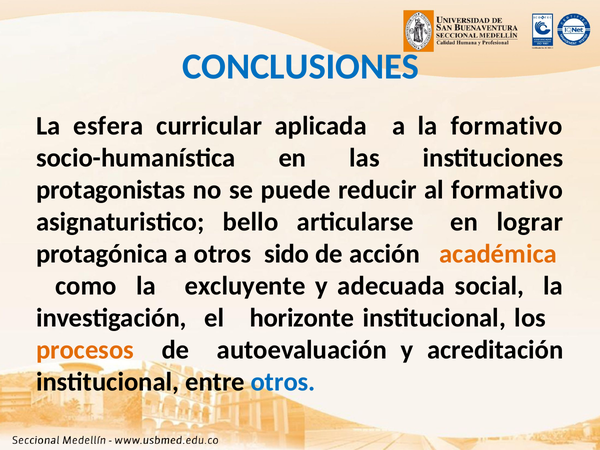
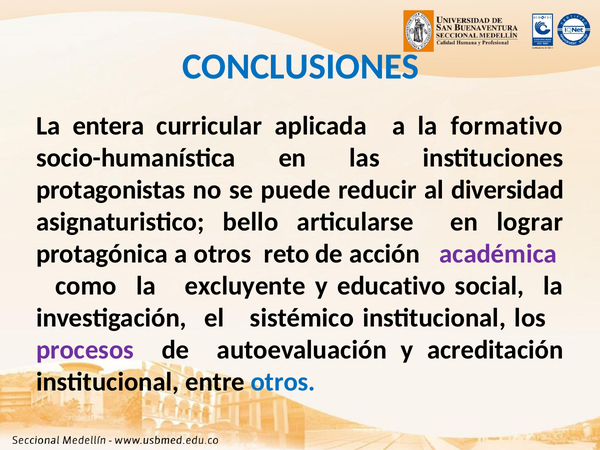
esfera: esfera -> entera
al formativo: formativo -> diversidad
sido: sido -> reto
académica colour: orange -> purple
adecuada: adecuada -> educativo
horizonte: horizonte -> sistémico
procesos colour: orange -> purple
